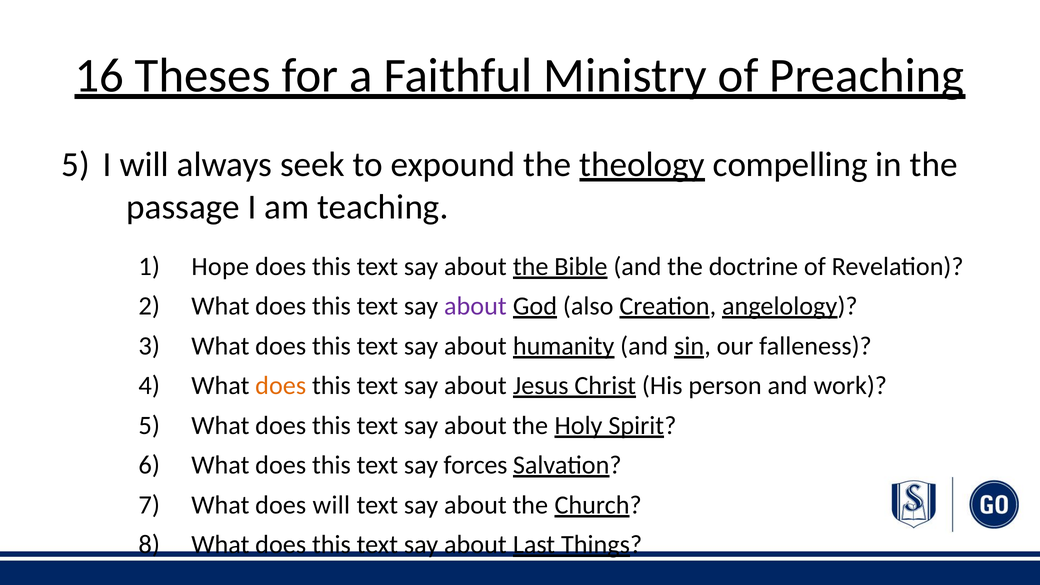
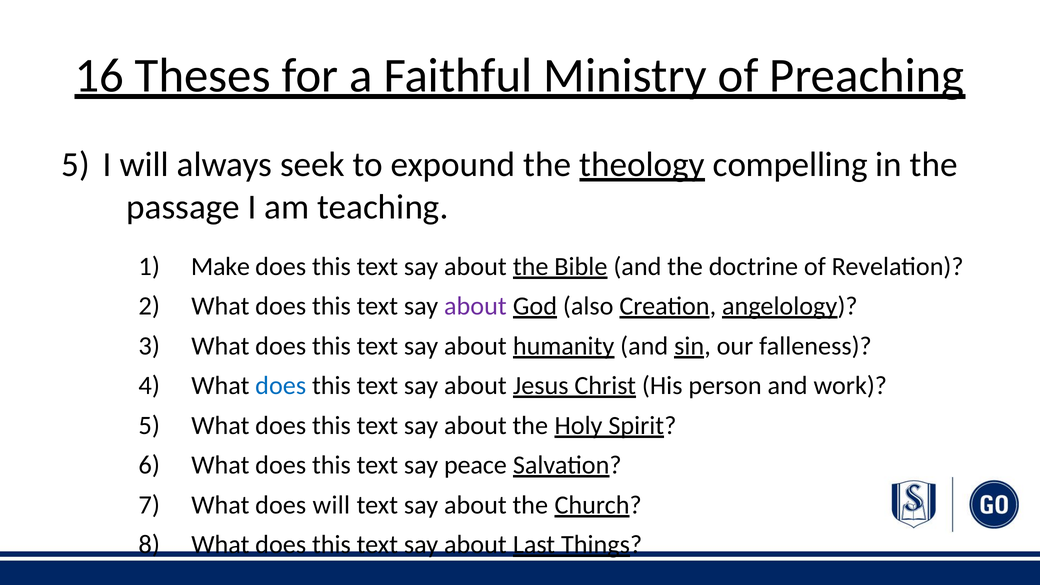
Hope: Hope -> Make
does at (281, 386) colour: orange -> blue
forces: forces -> peace
